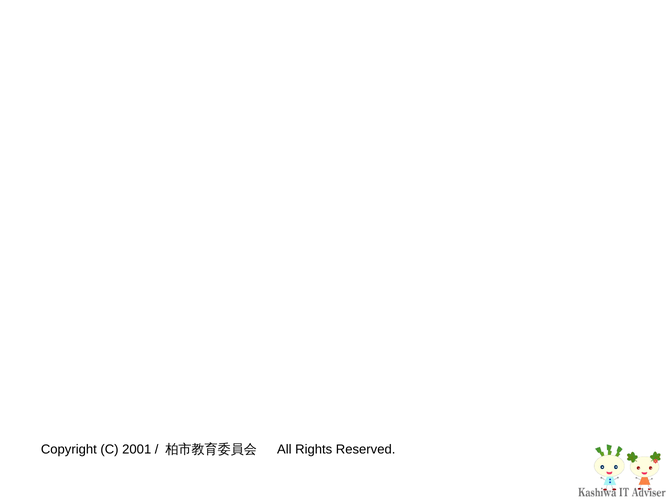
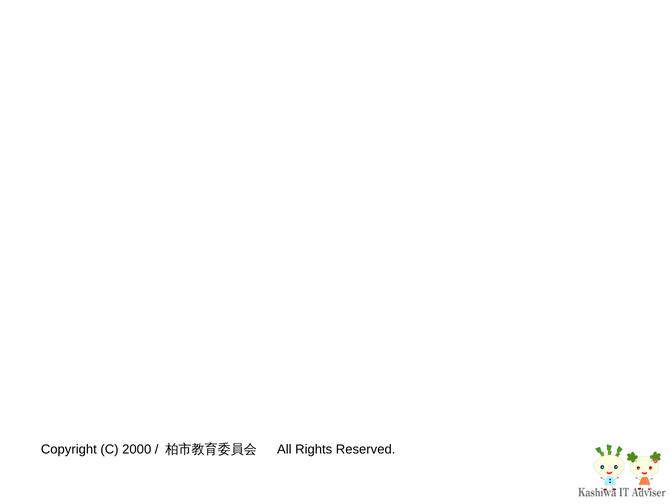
2001: 2001 -> 2000
